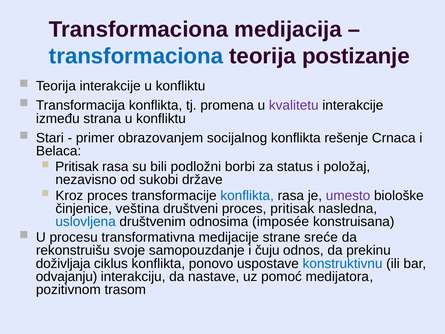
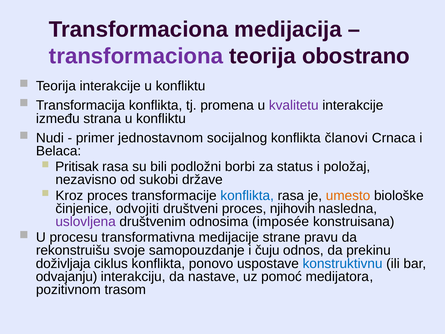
transformaciona at (136, 56) colour: blue -> purple
postizanje: postizanje -> obostrano
Stari: Stari -> Nudi
obrazovanjem: obrazovanjem -> jednostavnom
rešenje: rešenje -> članovi
umesto colour: purple -> orange
veština: veština -> odvojiti
proces pritisak: pritisak -> njihovih
uslovljena colour: blue -> purple
sreće: sreće -> pravu
